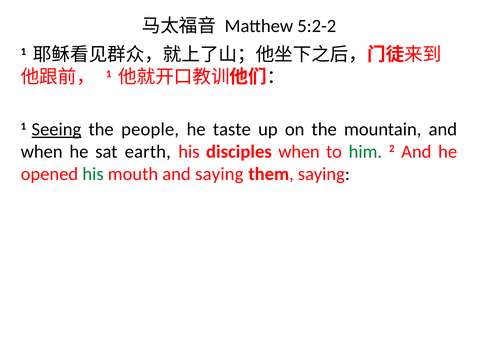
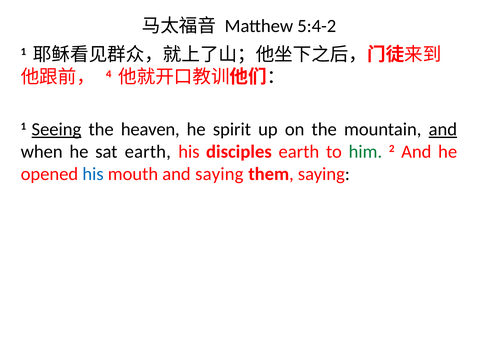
5:2-2: 5:2-2 -> 5:4-2
1 at (109, 74): 1 -> 4
people: people -> heaven
taste: taste -> spirit
and at (443, 129) underline: none -> present
disciples when: when -> earth
his at (93, 174) colour: green -> blue
